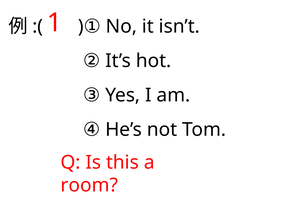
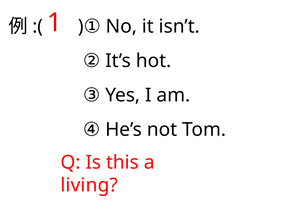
room: room -> living
